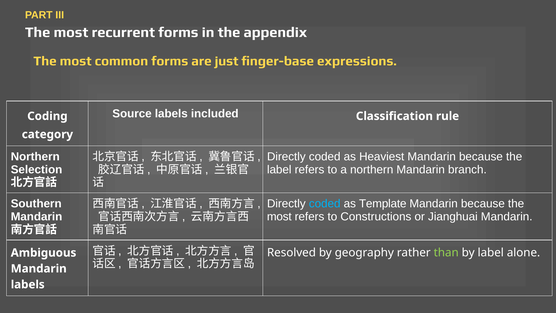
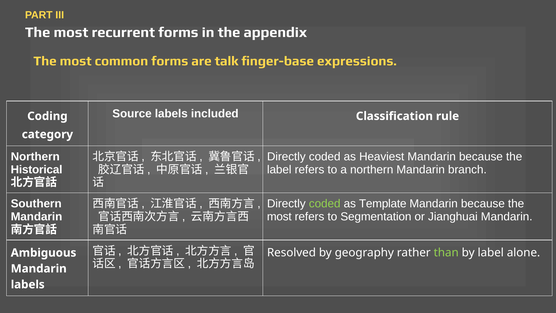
just: just -> talk
Selection: Selection -> Historical
coded at (325, 204) colour: light blue -> light green
Constructions: Constructions -> Segmentation
